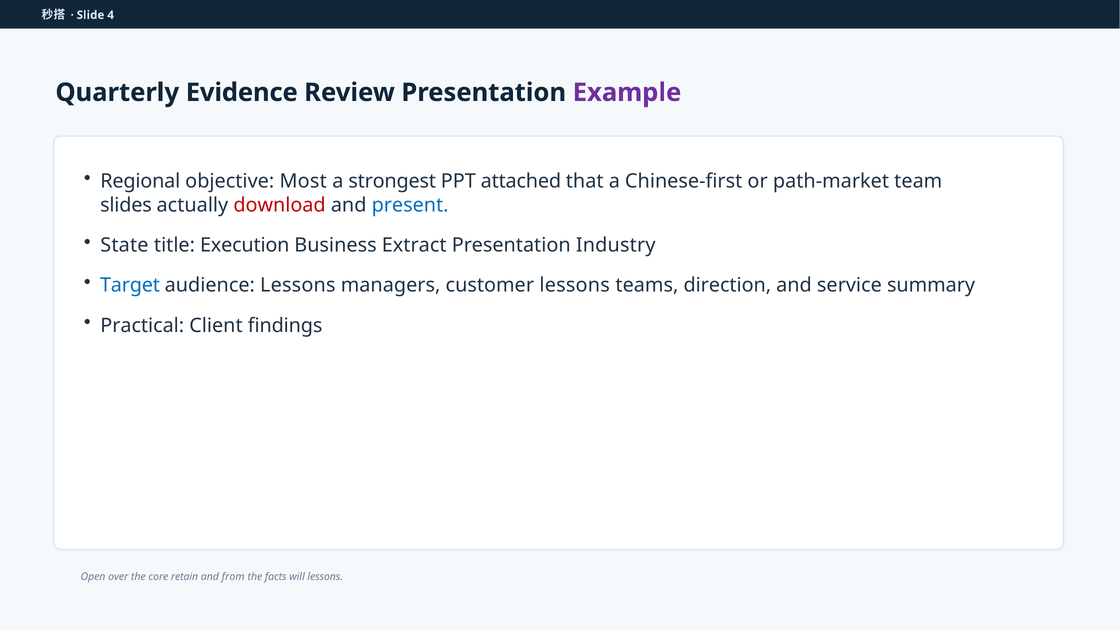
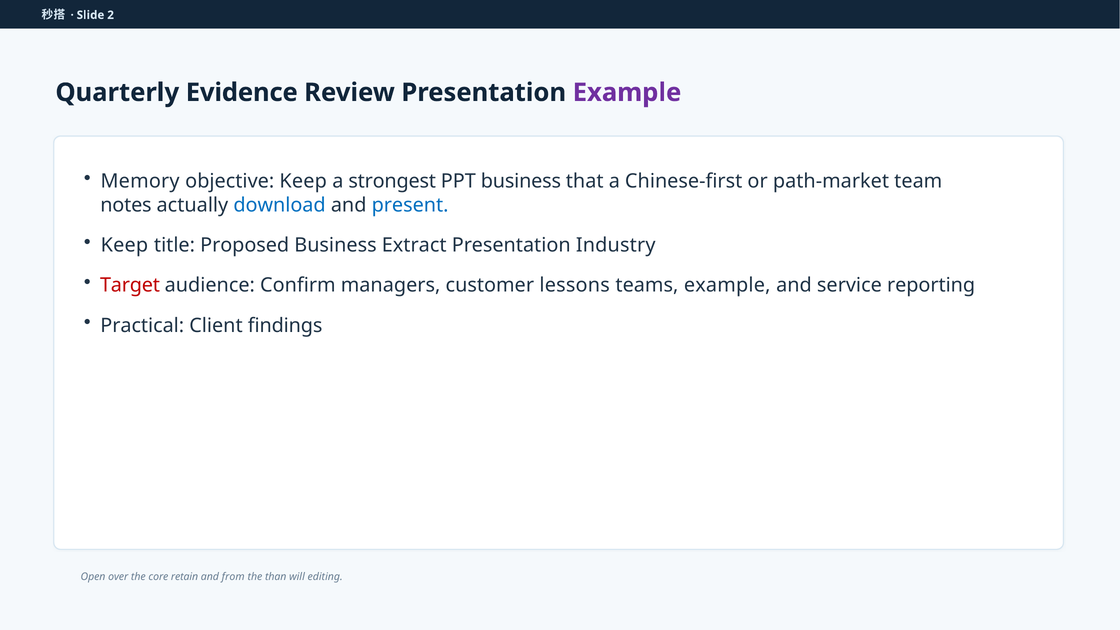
4: 4 -> 2
Regional: Regional -> Memory
objective Most: Most -> Keep
PPT attached: attached -> business
slides: slides -> notes
download colour: red -> blue
State at (124, 245): State -> Keep
Execution: Execution -> Proposed
Target colour: blue -> red
audience Lessons: Lessons -> Confirm
teams direction: direction -> example
summary: summary -> reporting
facts: facts -> than
will lessons: lessons -> editing
